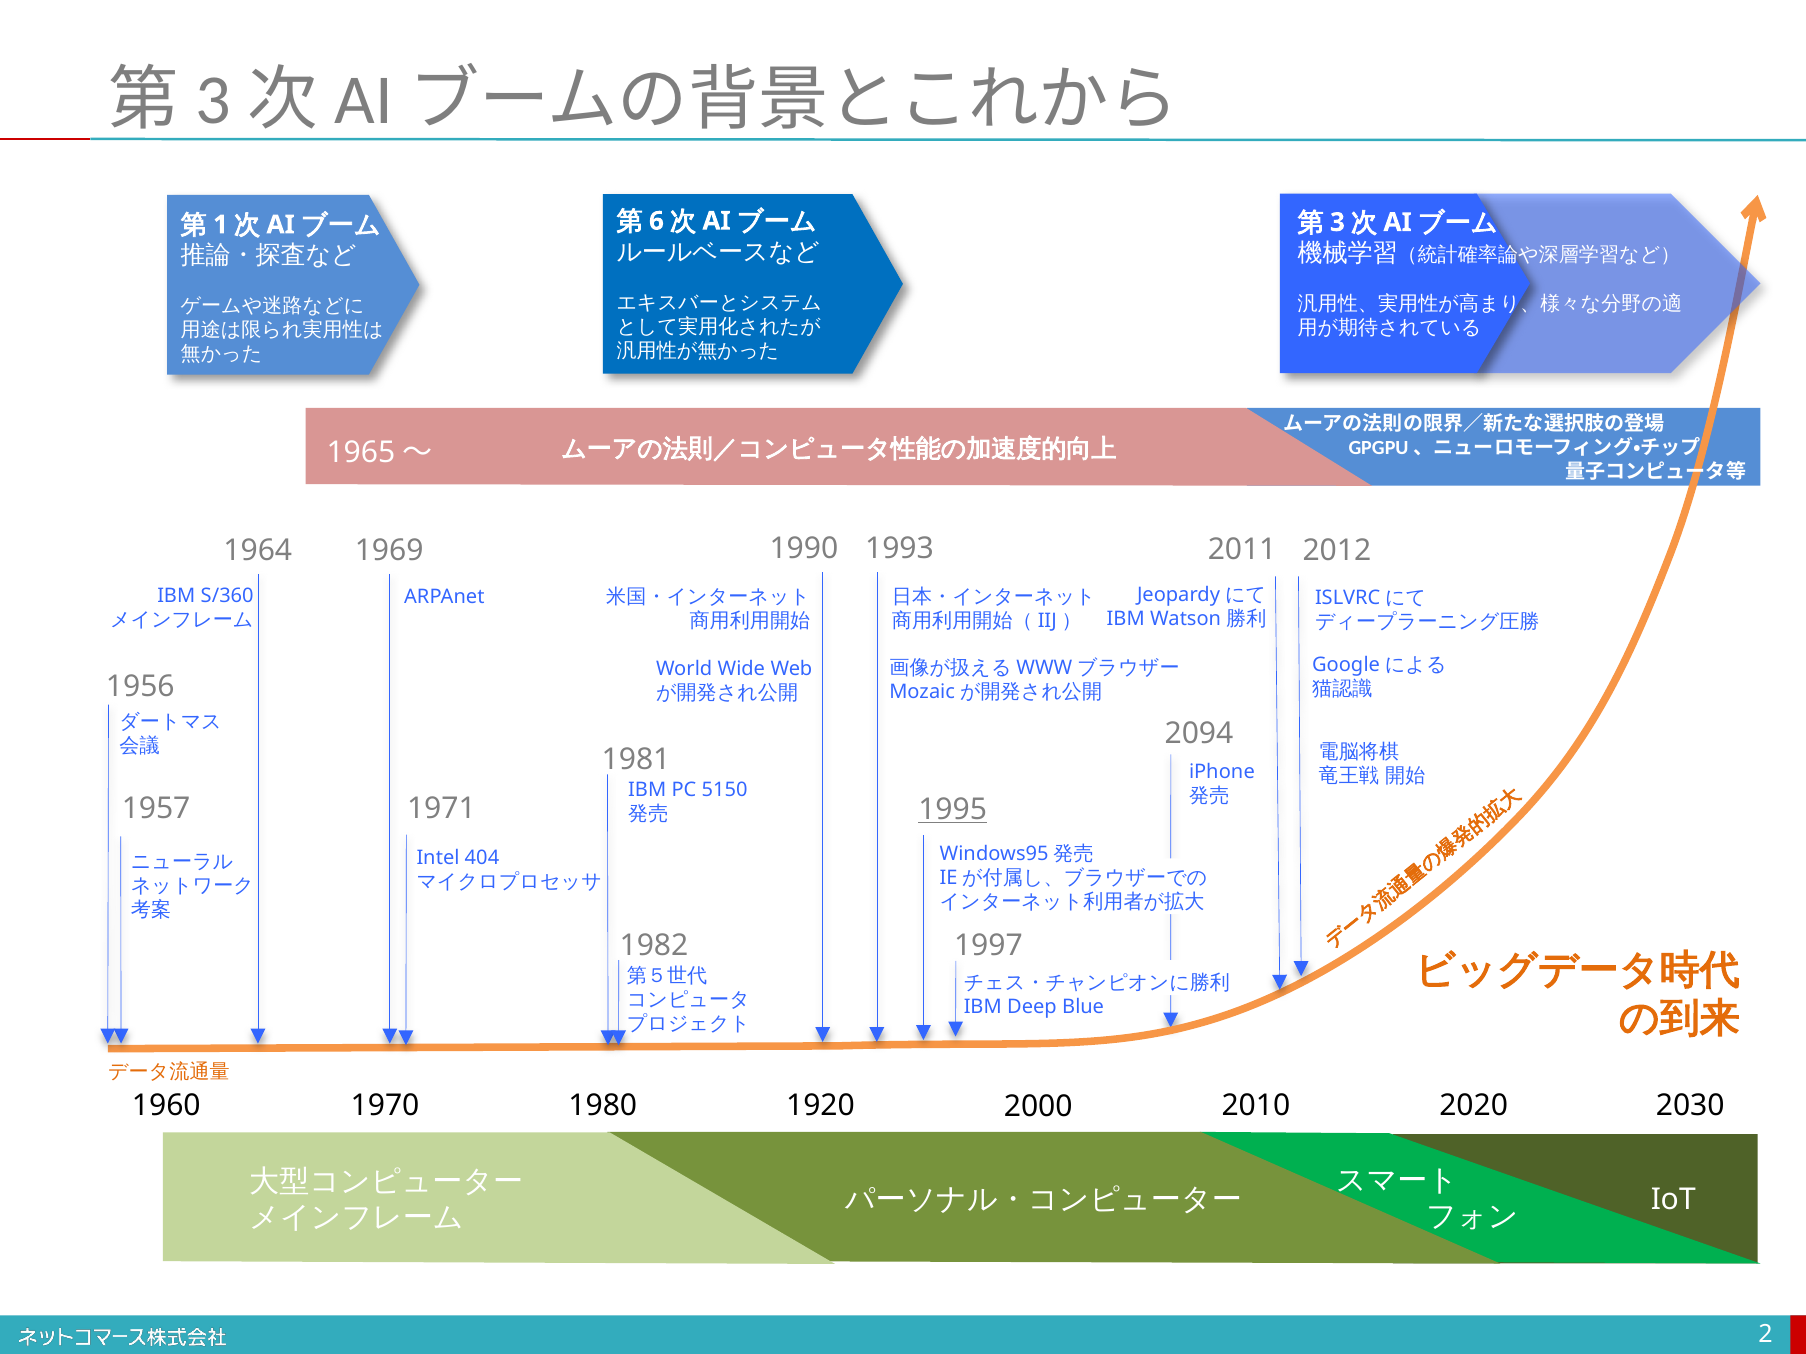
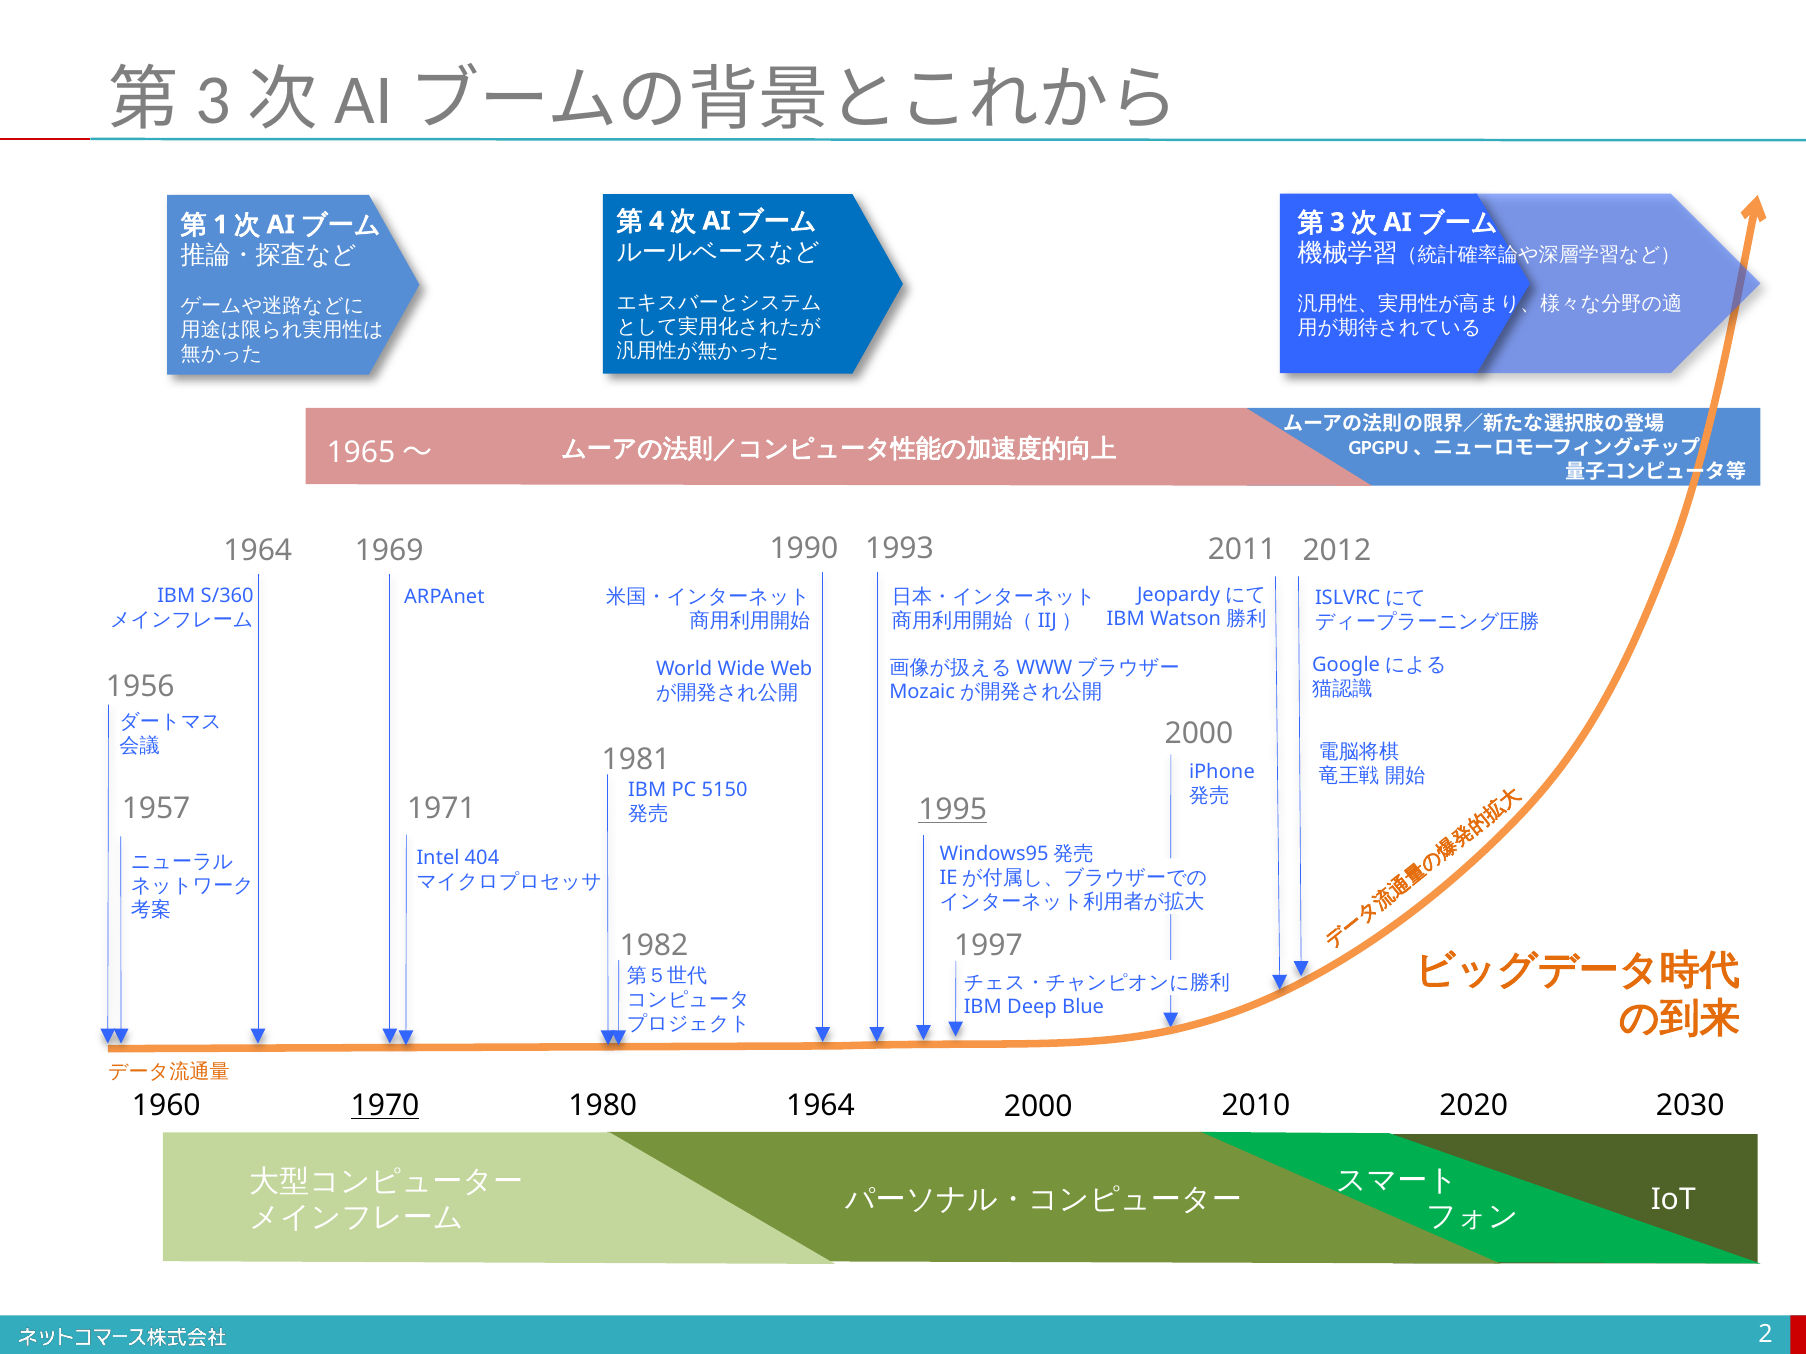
6: 6 -> 4
2094 at (1199, 734): 2094 -> 2000
1970 underline: none -> present
1980 1920: 1920 -> 1964
